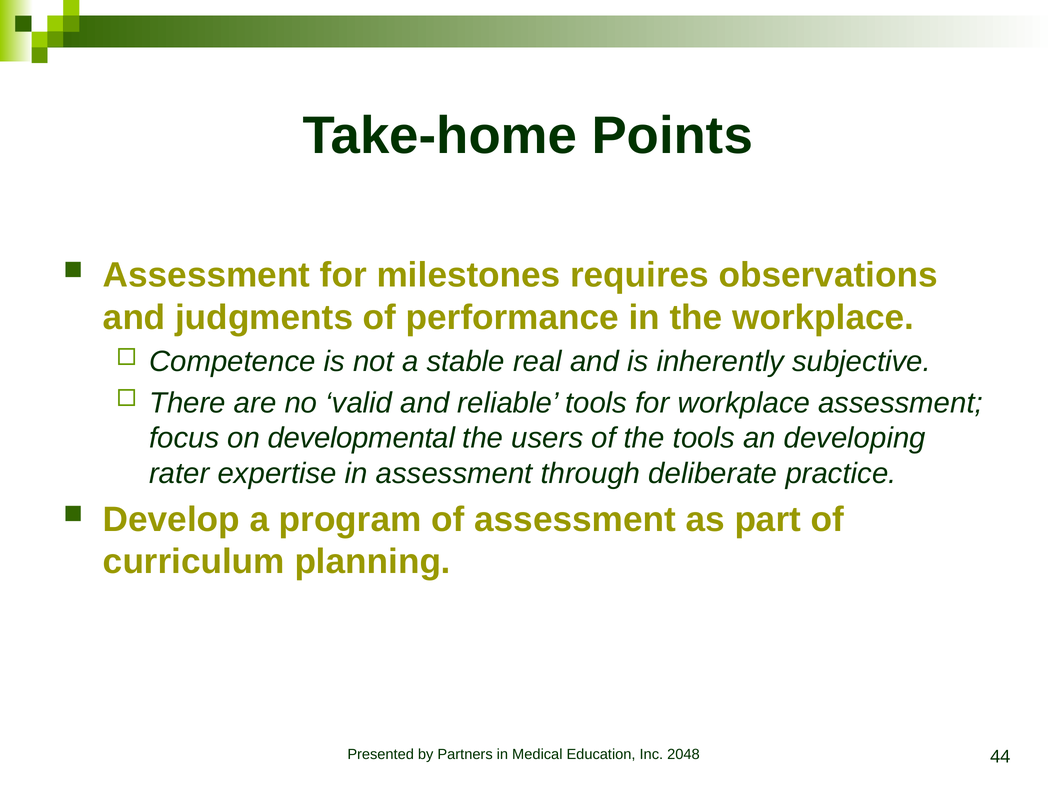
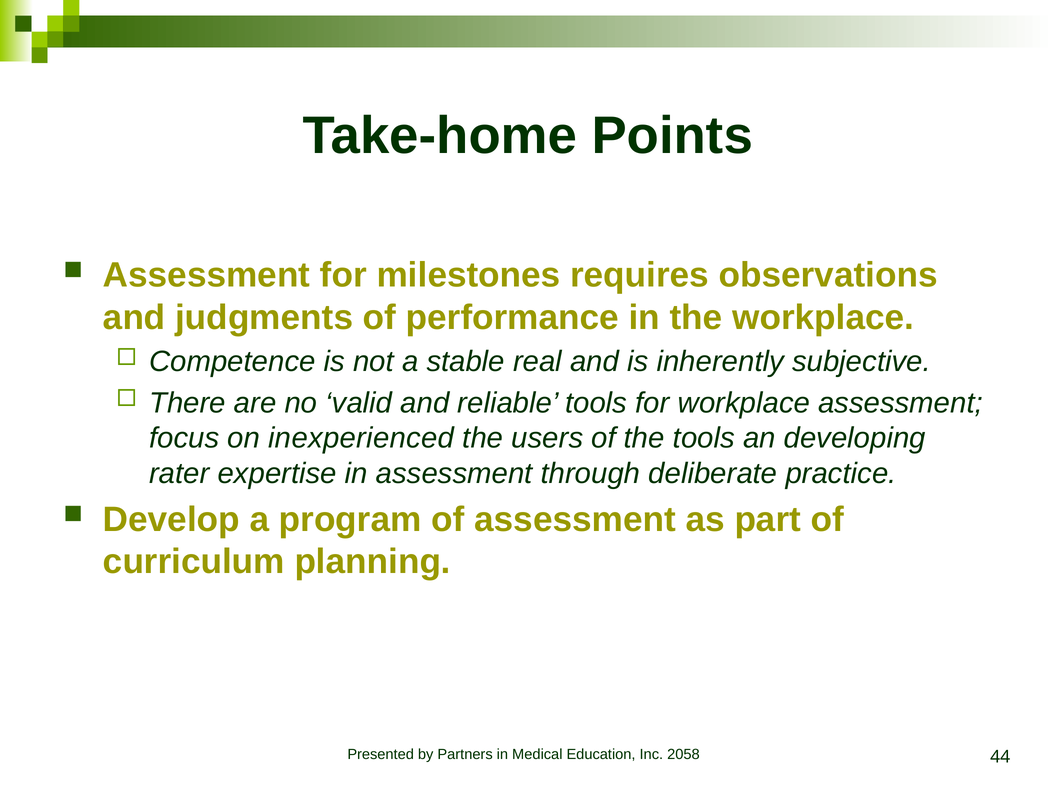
developmental: developmental -> inexperienced
2048: 2048 -> 2058
